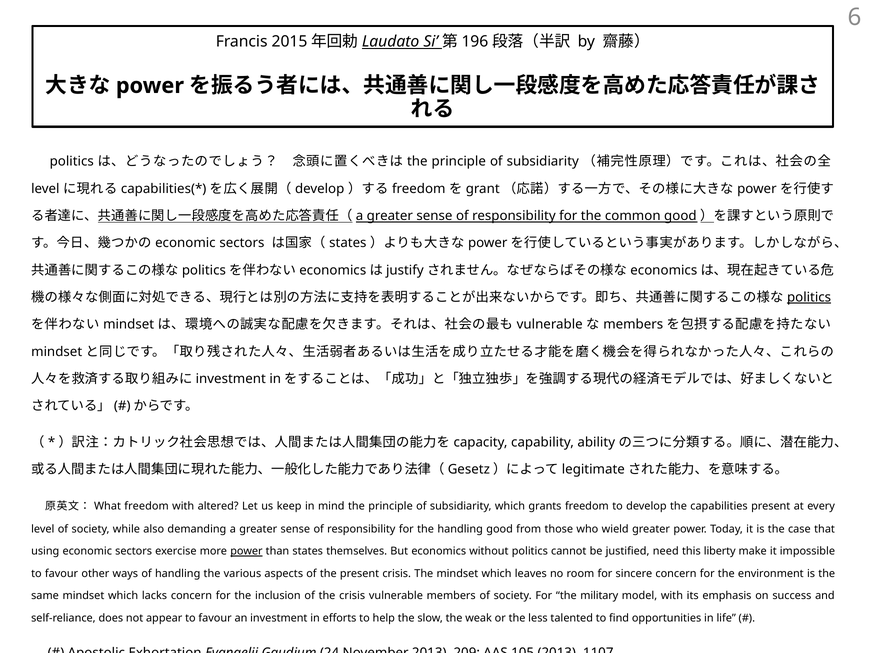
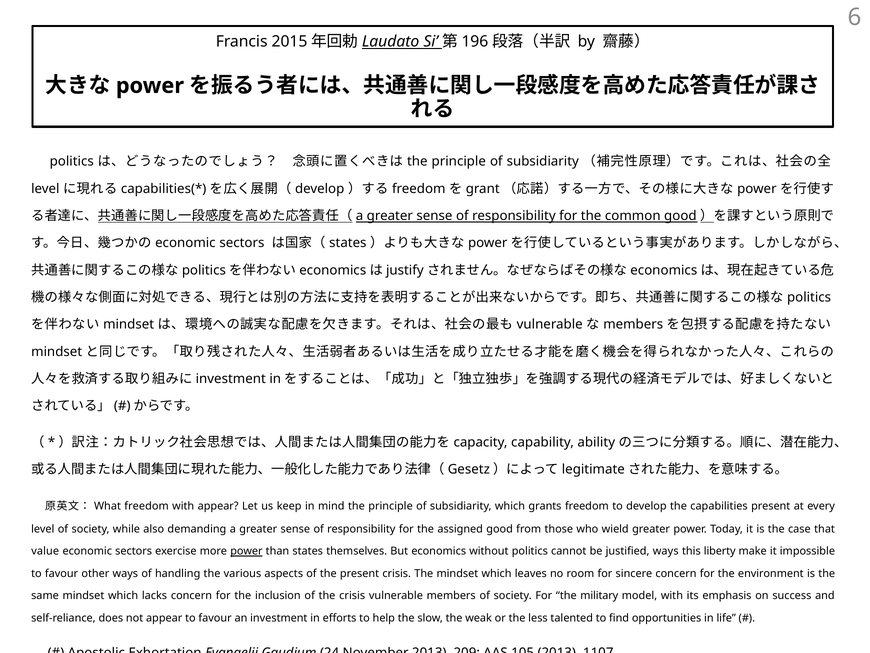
politics at (809, 297) underline: present -> none
with altered: altered -> appear
the handling: handling -> assigned
using: using -> value
justified need: need -> ways
